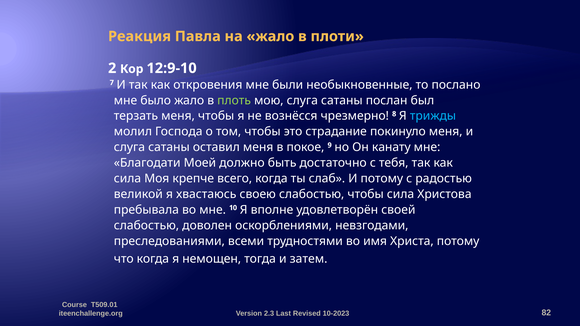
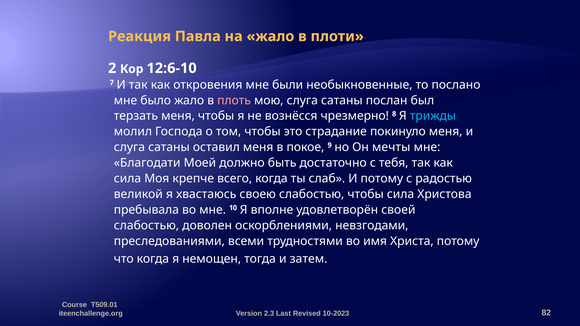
12:9-10: 12:9-10 -> 12:6-10
плоть colour: light green -> pink
канату: канату -> мечты
